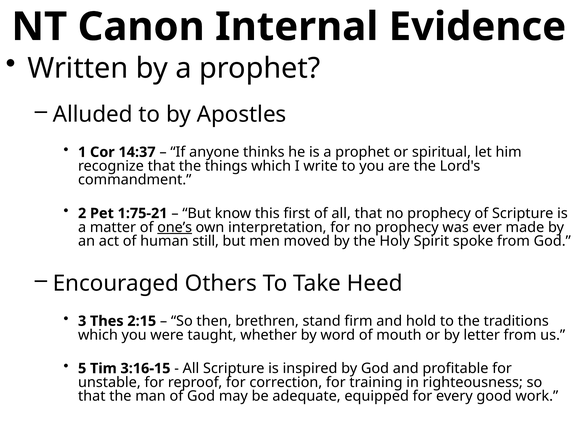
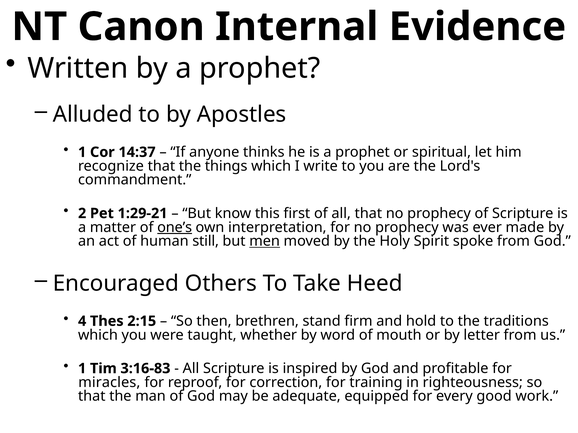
1:75-21: 1:75-21 -> 1:29-21
men underline: none -> present
3: 3 -> 4
5 at (82, 369): 5 -> 1
3:16-15: 3:16-15 -> 3:16-83
unstable: unstable -> miracles
